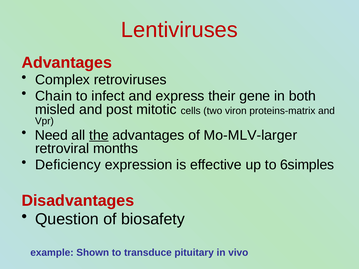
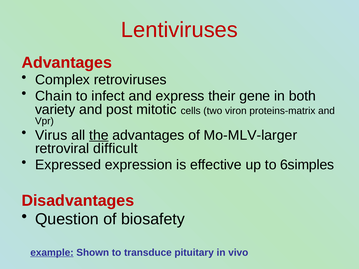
misled: misled -> variety
Need: Need -> Virus
months: months -> difficult
Deficiency: Deficiency -> Expressed
example underline: none -> present
